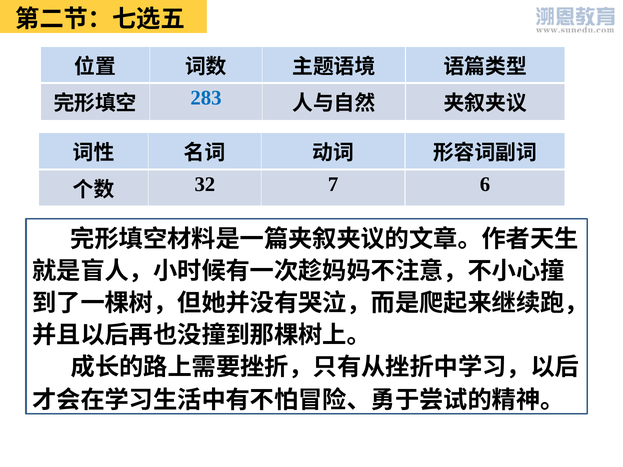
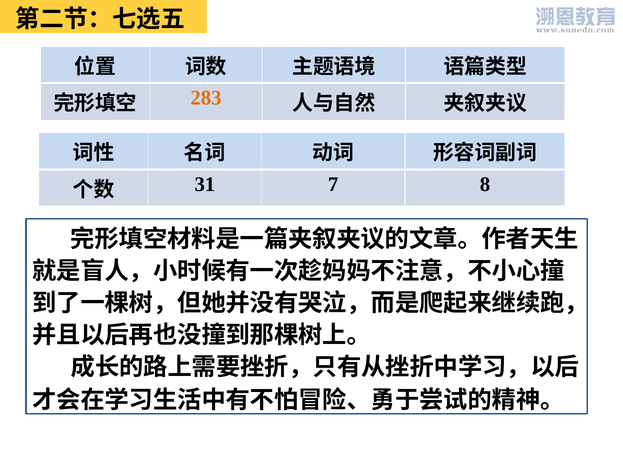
283 colour: blue -> orange
32: 32 -> 31
6: 6 -> 8
